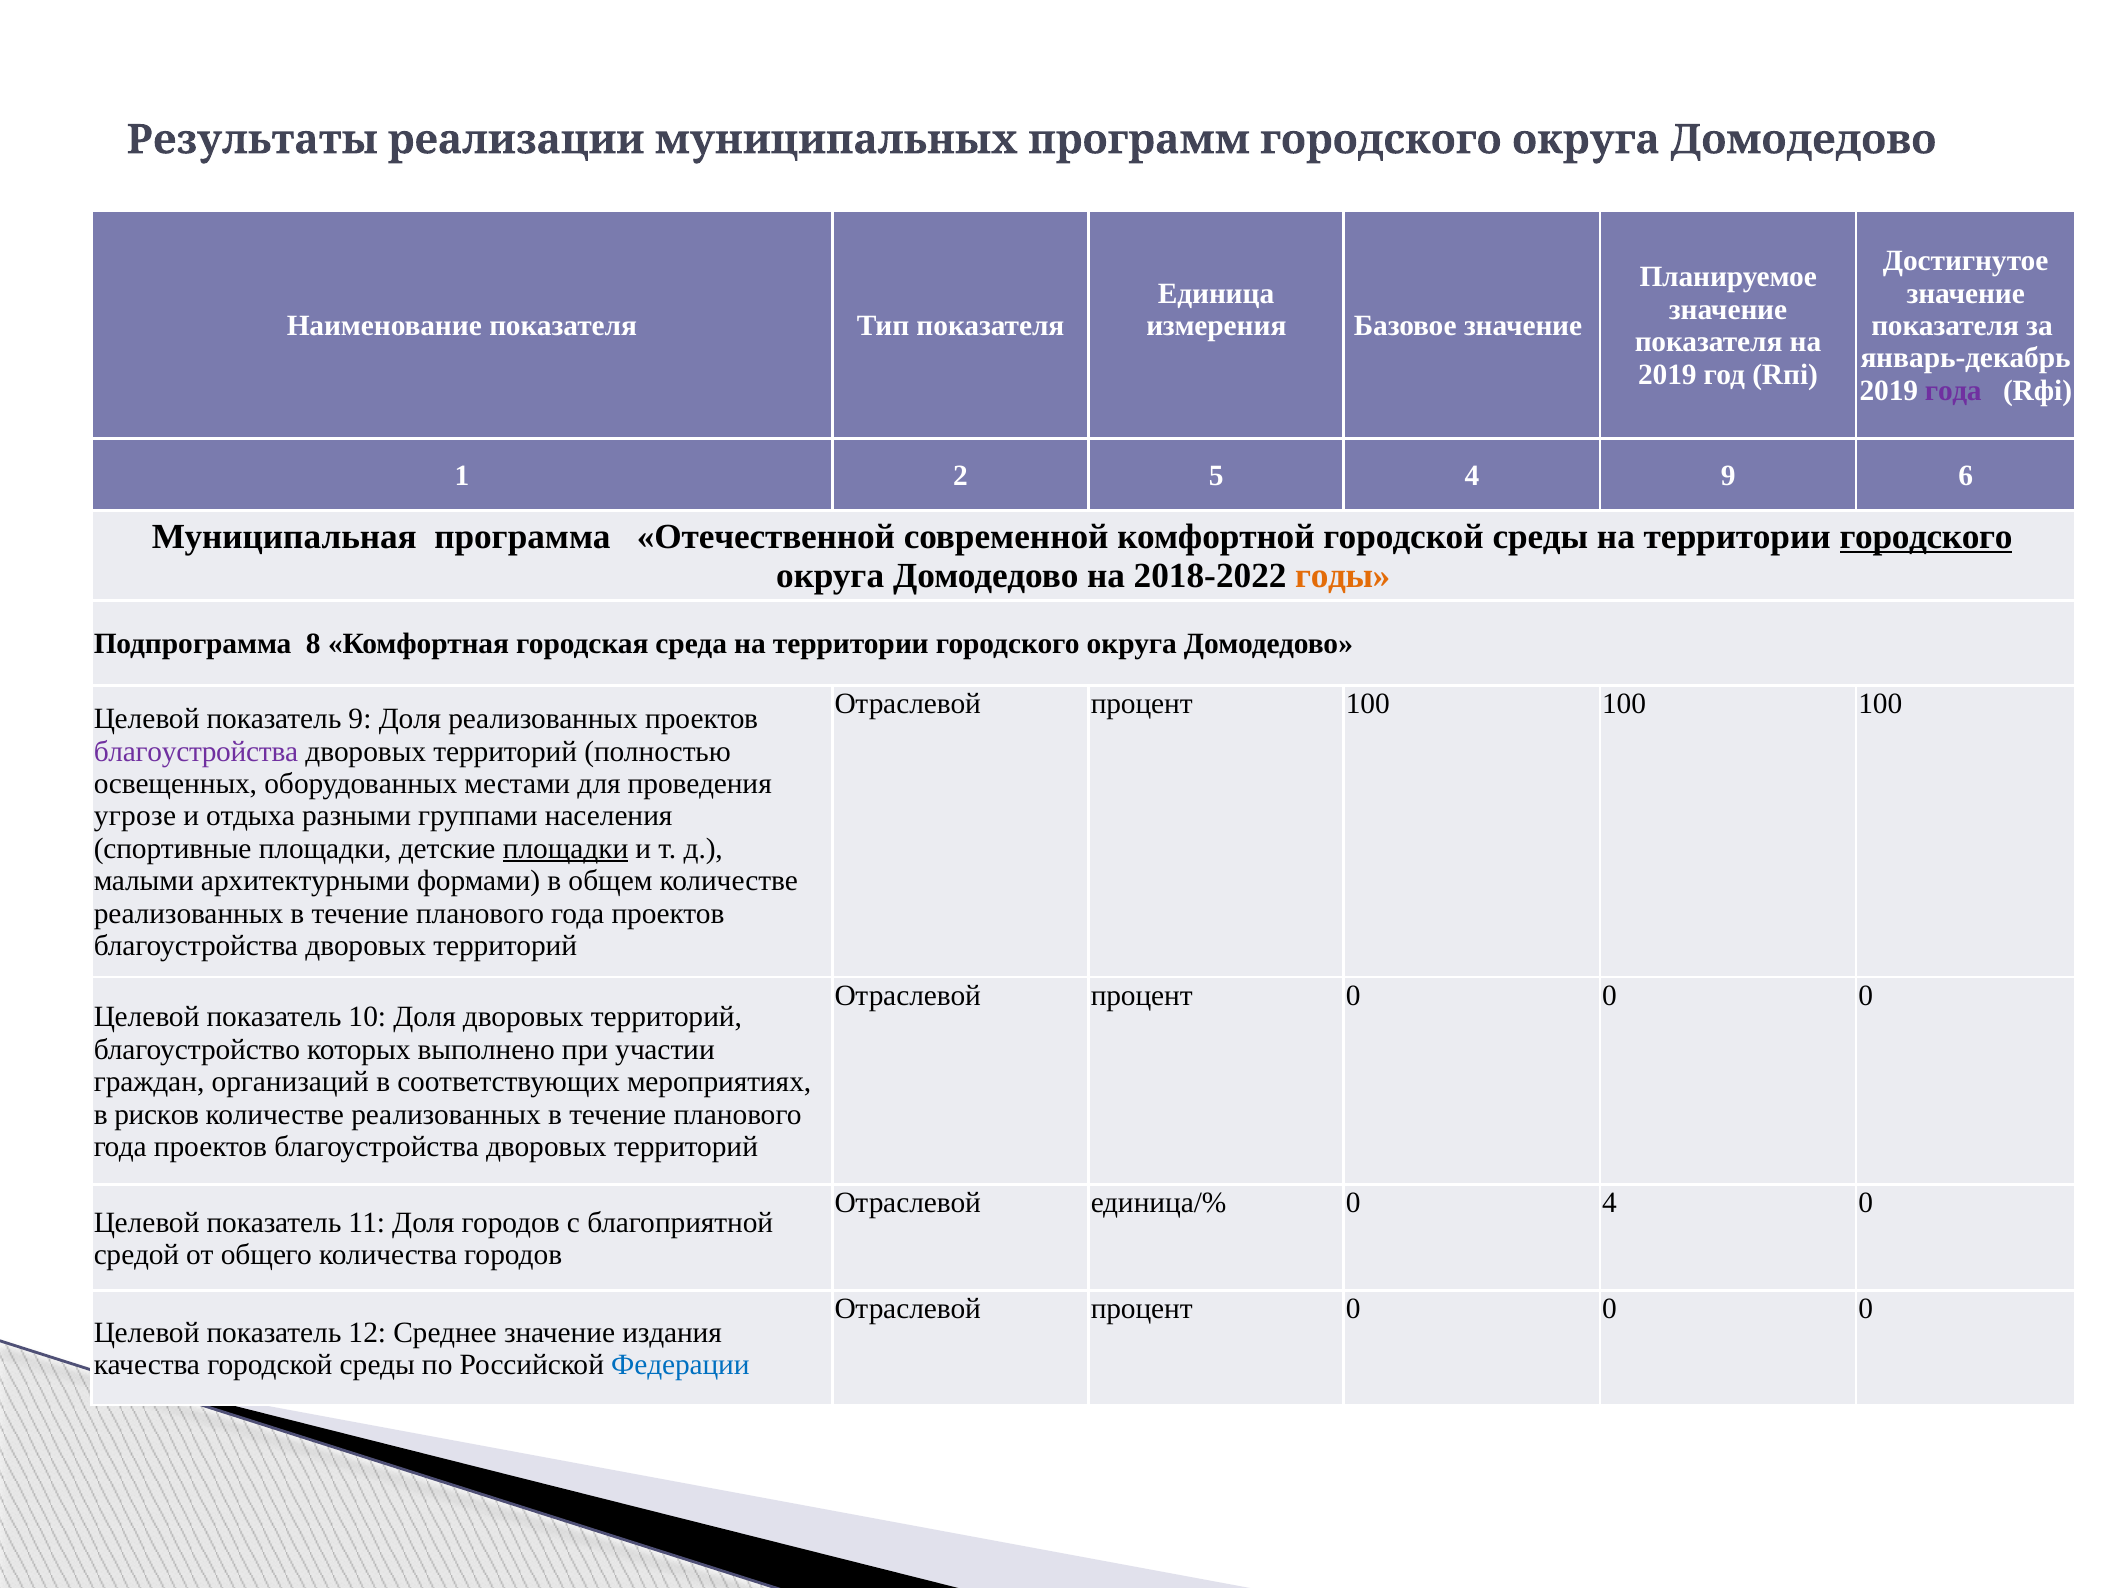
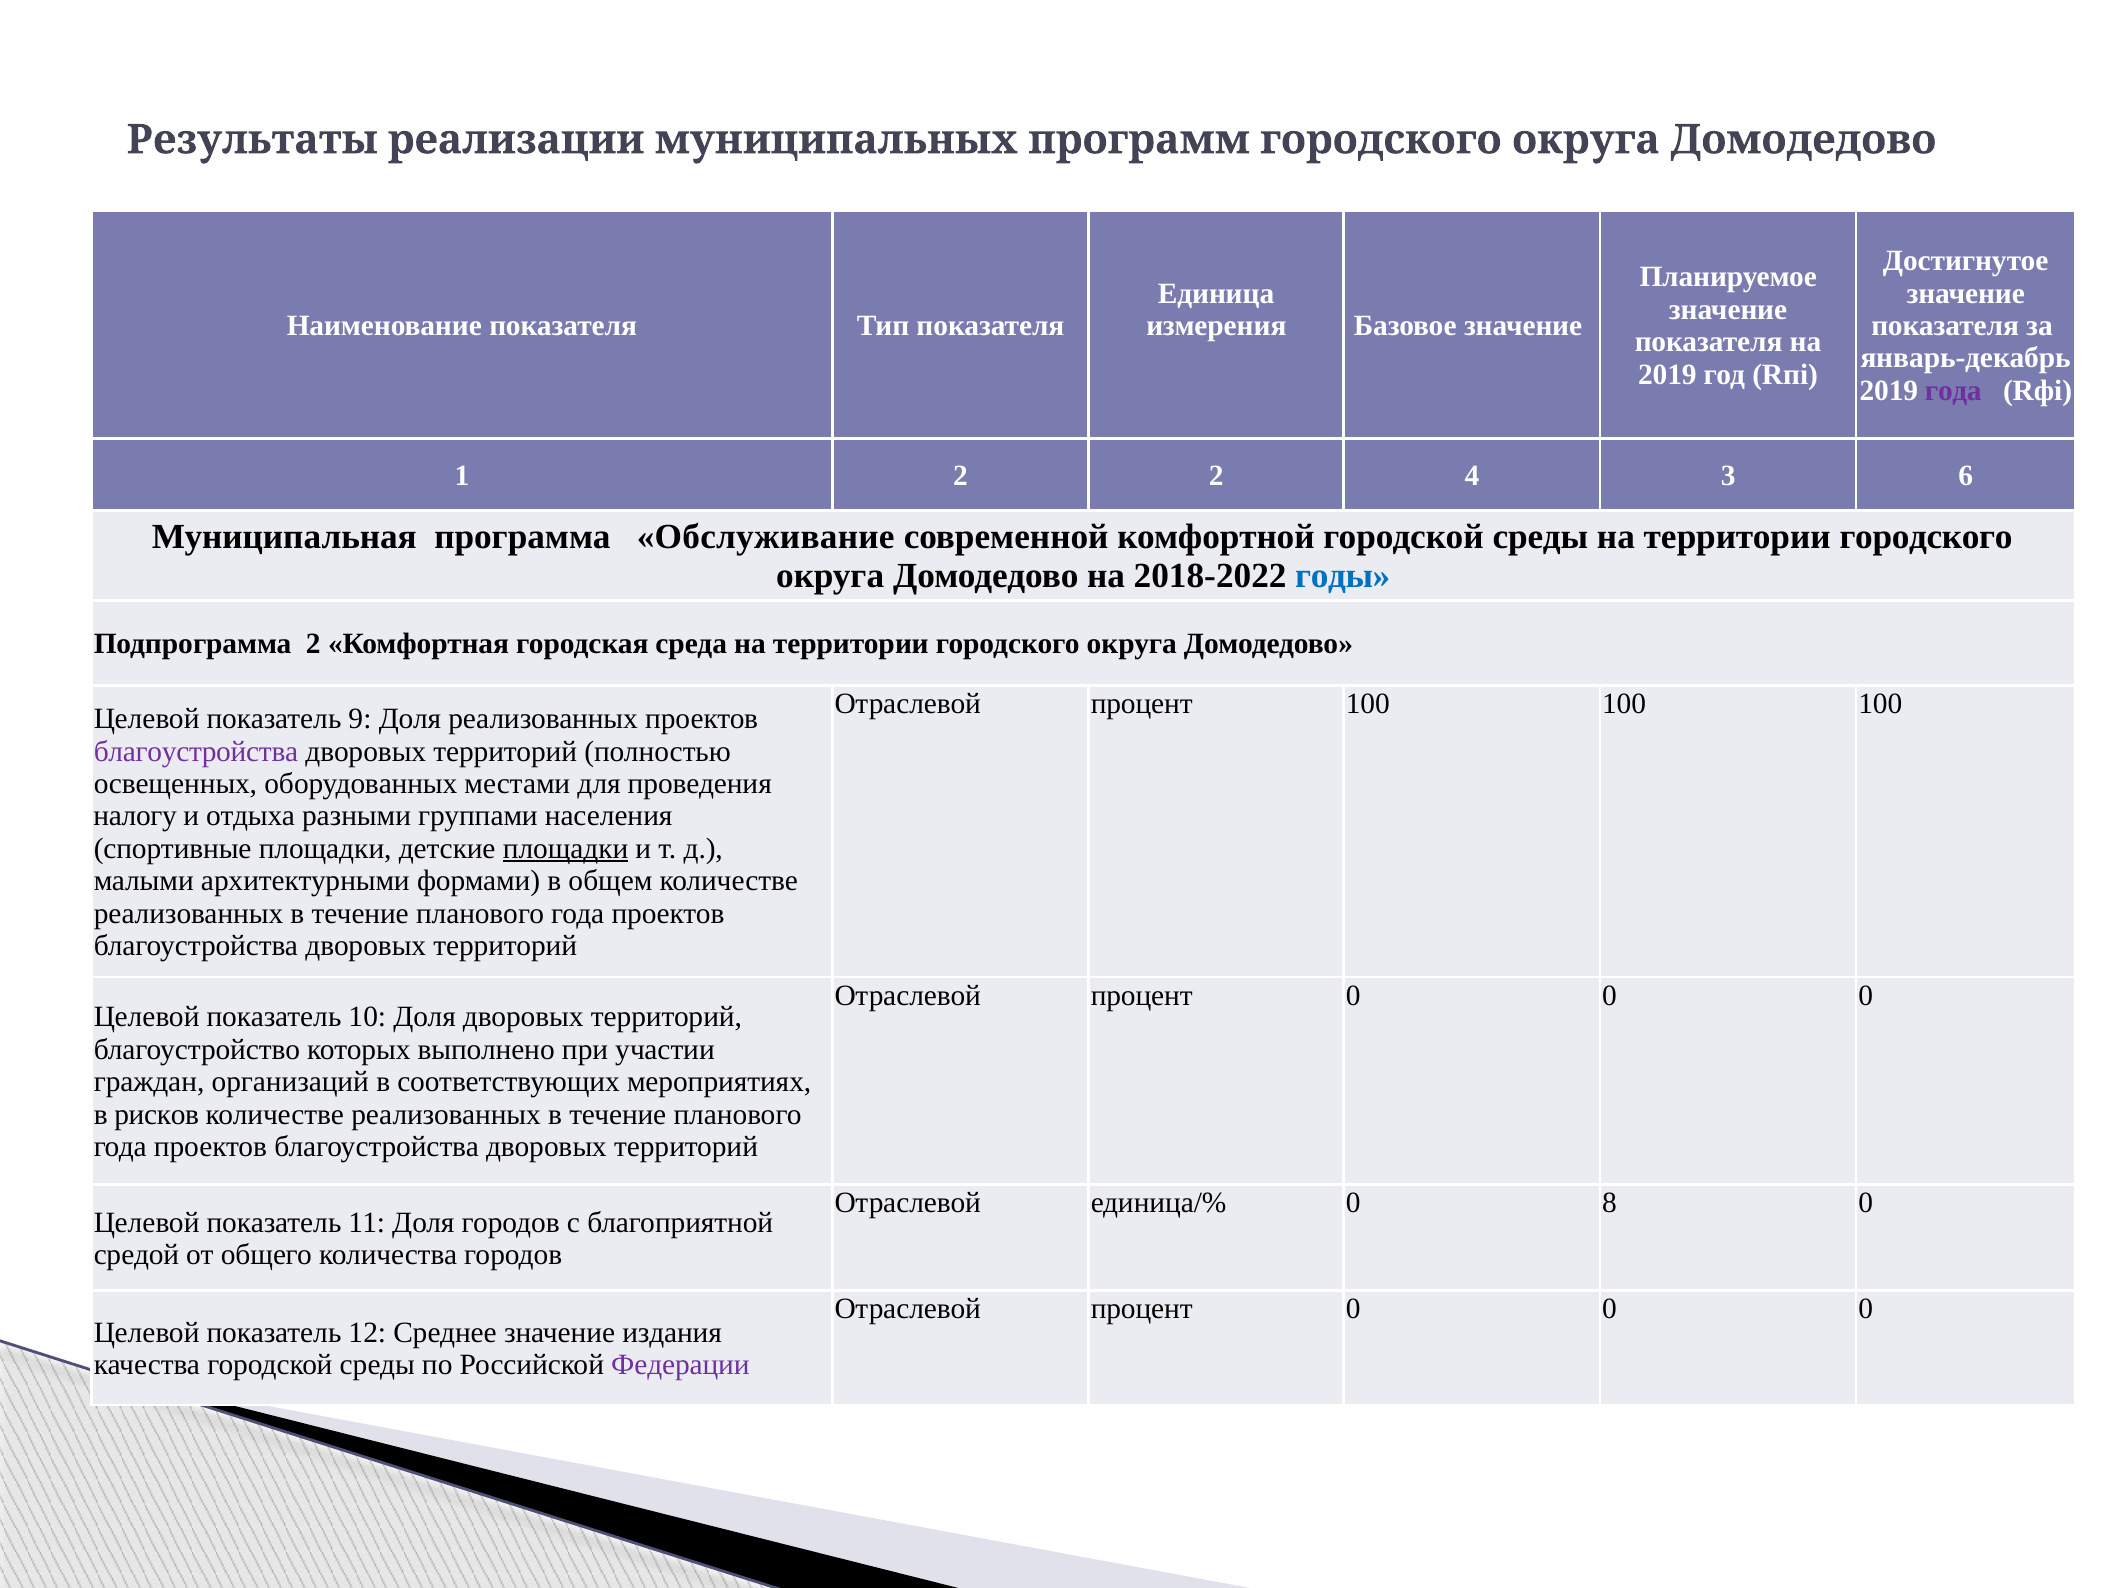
2 5: 5 -> 2
4 9: 9 -> 3
Отечественной: Отечественной -> Обслуживание
городского at (1926, 537) underline: present -> none
годы colour: orange -> blue
Подпрограмма 8: 8 -> 2
угрозе: угрозе -> налогу
0 4: 4 -> 8
Федерации colour: blue -> purple
